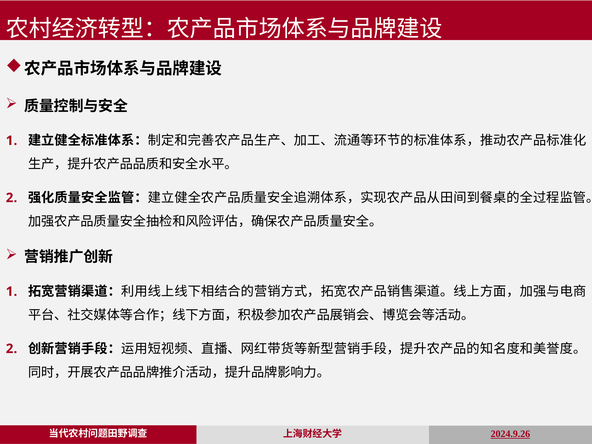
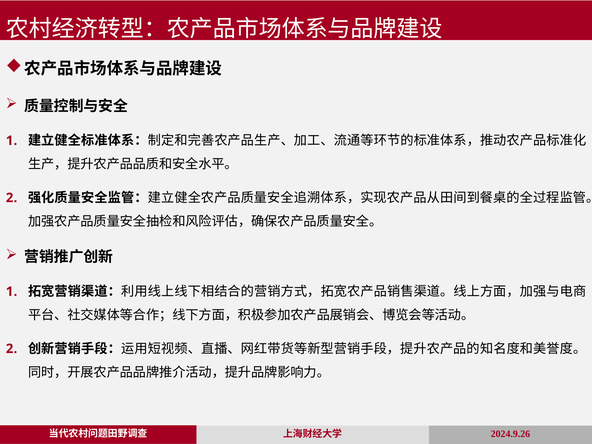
2024.9.26 underline: present -> none
